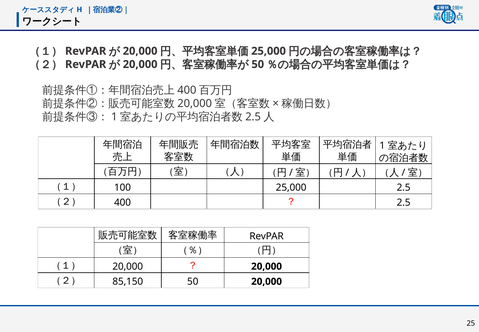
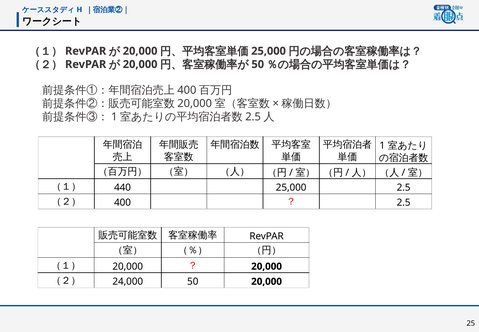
100: 100 -> 440
85,150: 85,150 -> 24,000
